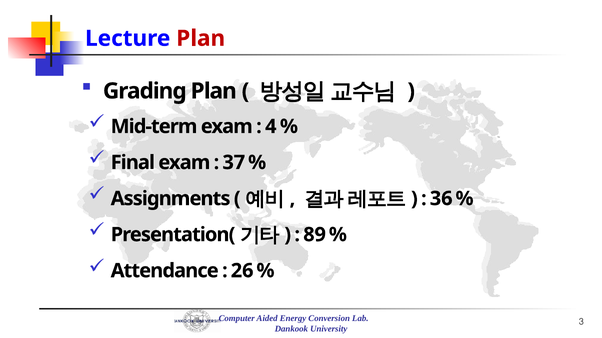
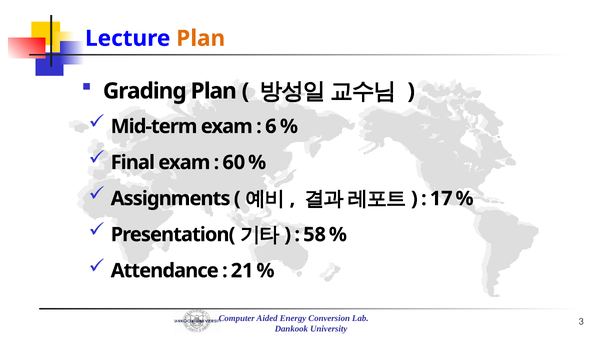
Plan at (201, 38) colour: red -> orange
4: 4 -> 6
37: 37 -> 60
36: 36 -> 17
89: 89 -> 58
26: 26 -> 21
